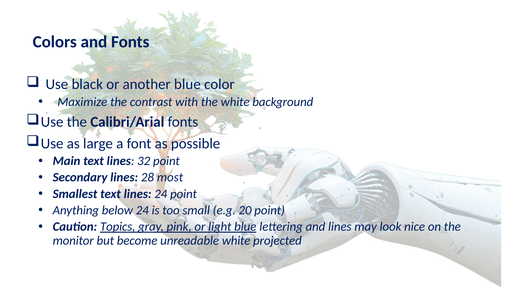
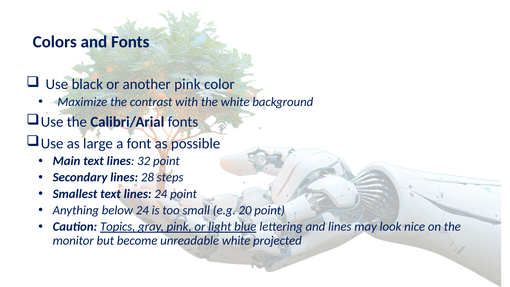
another blue: blue -> pink
most: most -> steps
